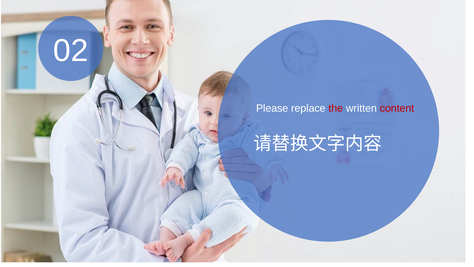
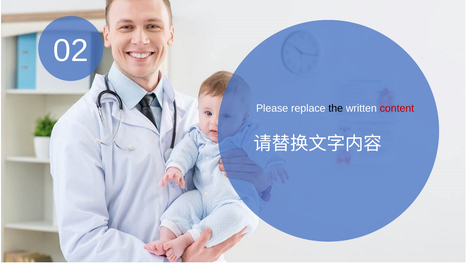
the colour: red -> black
